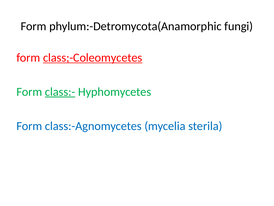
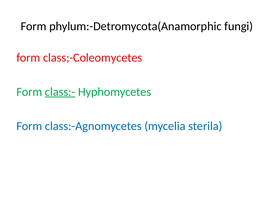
class;-Coleomycetes underline: present -> none
